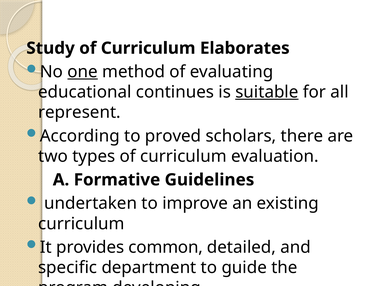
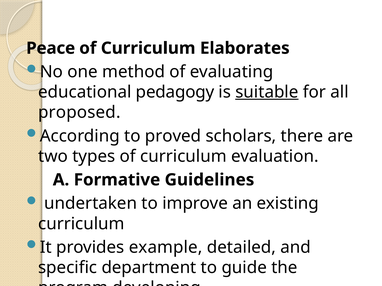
Study: Study -> Peace
one underline: present -> none
continues: continues -> pedagogy
represent: represent -> proposed
common: common -> example
